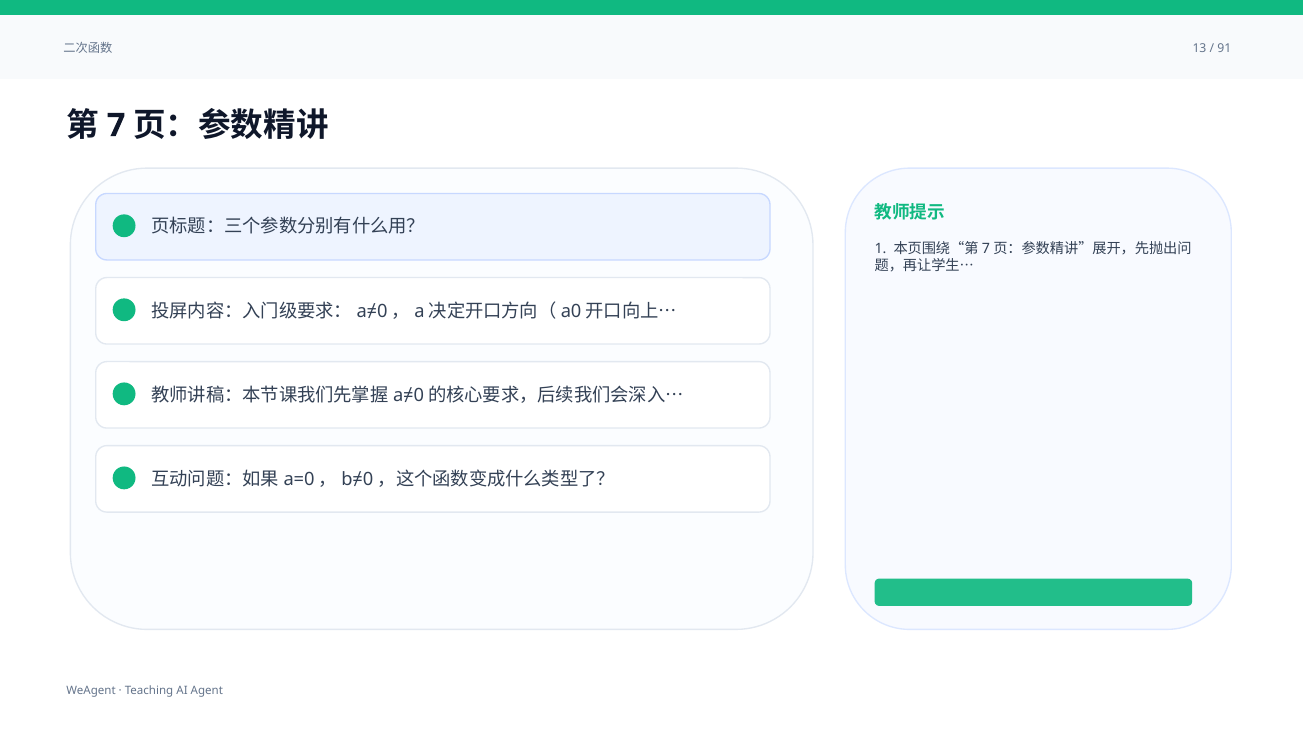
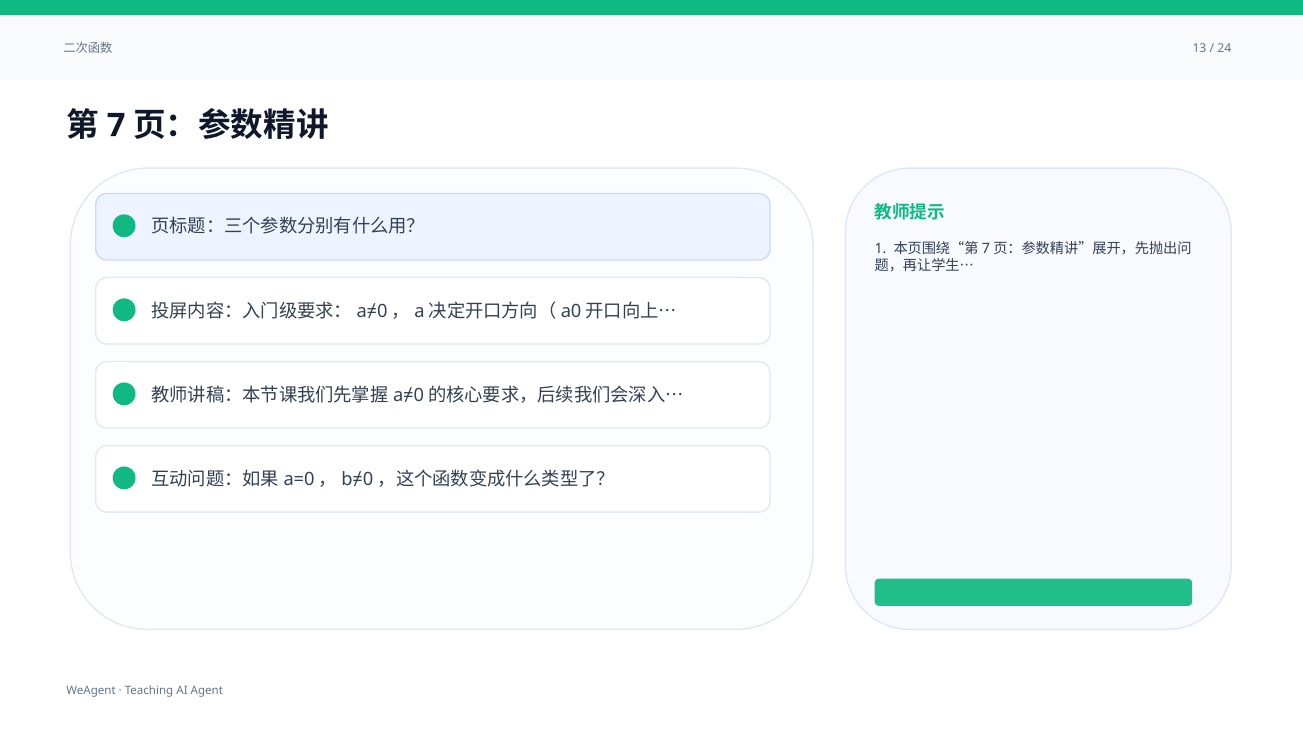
91: 91 -> 24
